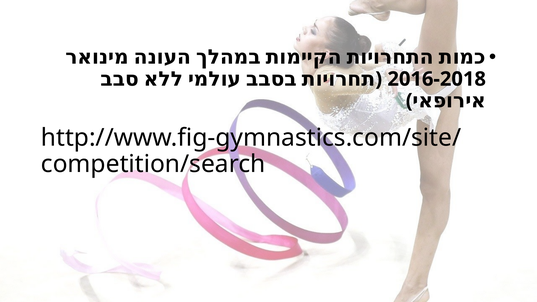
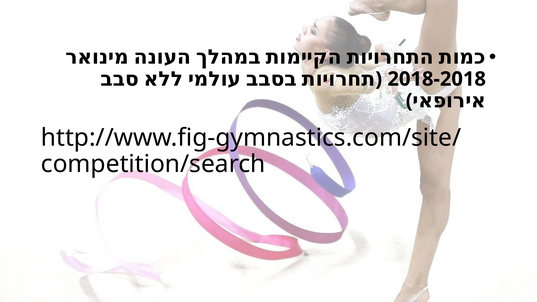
2016-2018: 2016-2018 -> 2018-2018
